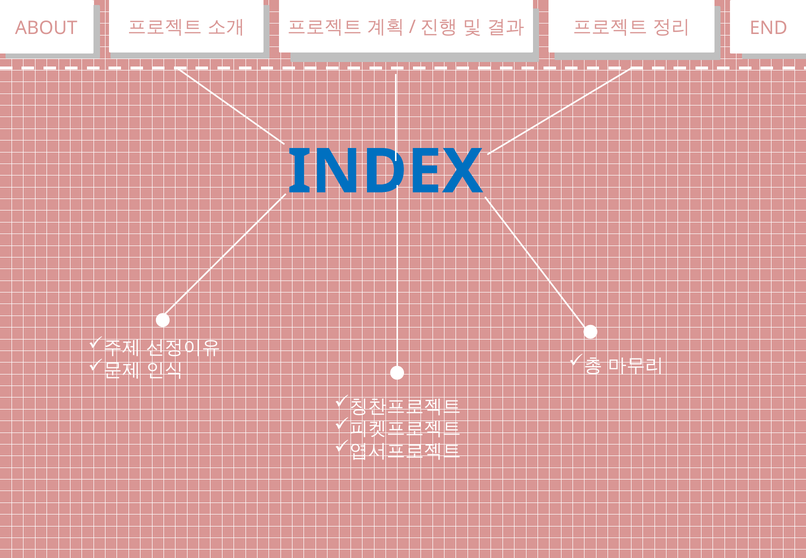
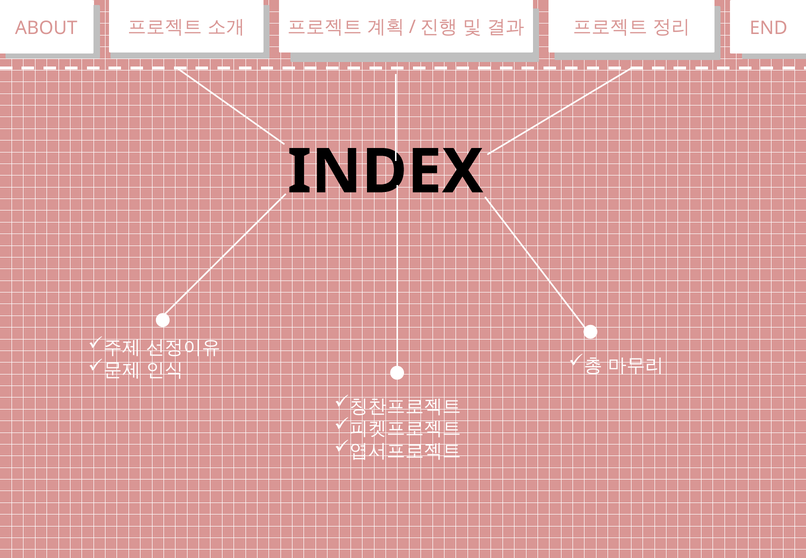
INDEX colour: blue -> black
